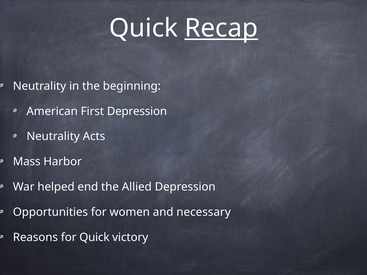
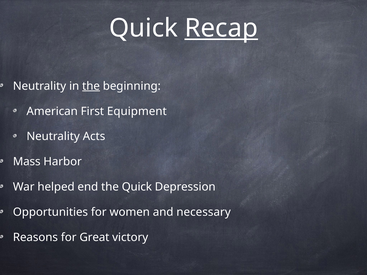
the at (91, 86) underline: none -> present
First Depression: Depression -> Equipment
the Allied: Allied -> Quick
for Quick: Quick -> Great
